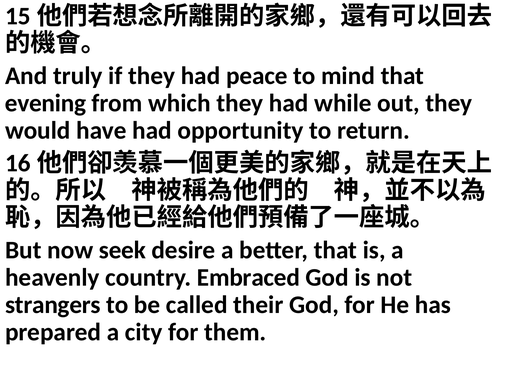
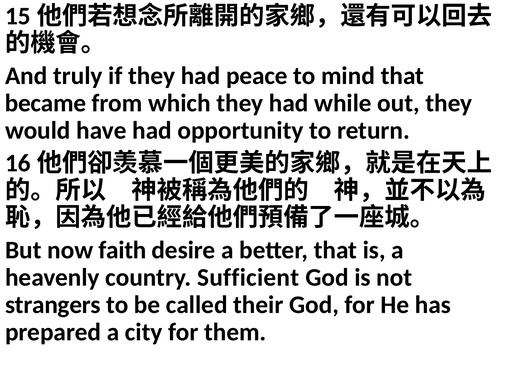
evening: evening -> became
seek: seek -> faith
Embraced: Embraced -> Sufficient
